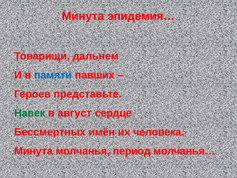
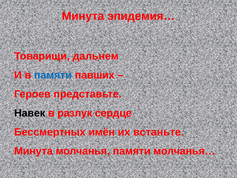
Навек colour: green -> black
август: август -> разлук
человека: человека -> встаньте
молчанья период: период -> памяти
